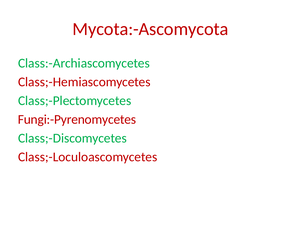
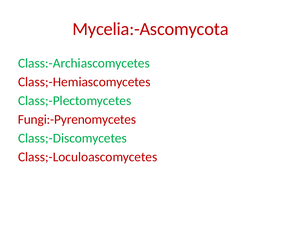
Mycota:-Ascomycota: Mycota:-Ascomycota -> Mycelia:-Ascomycota
